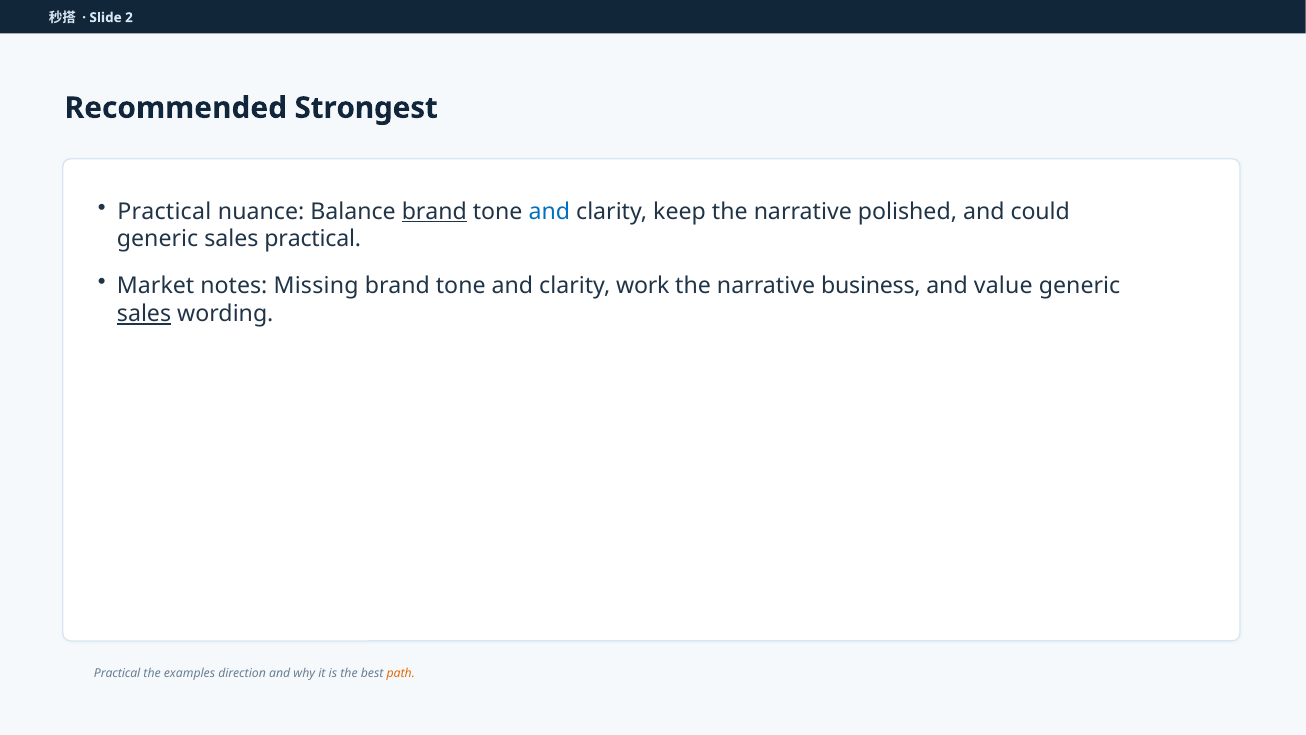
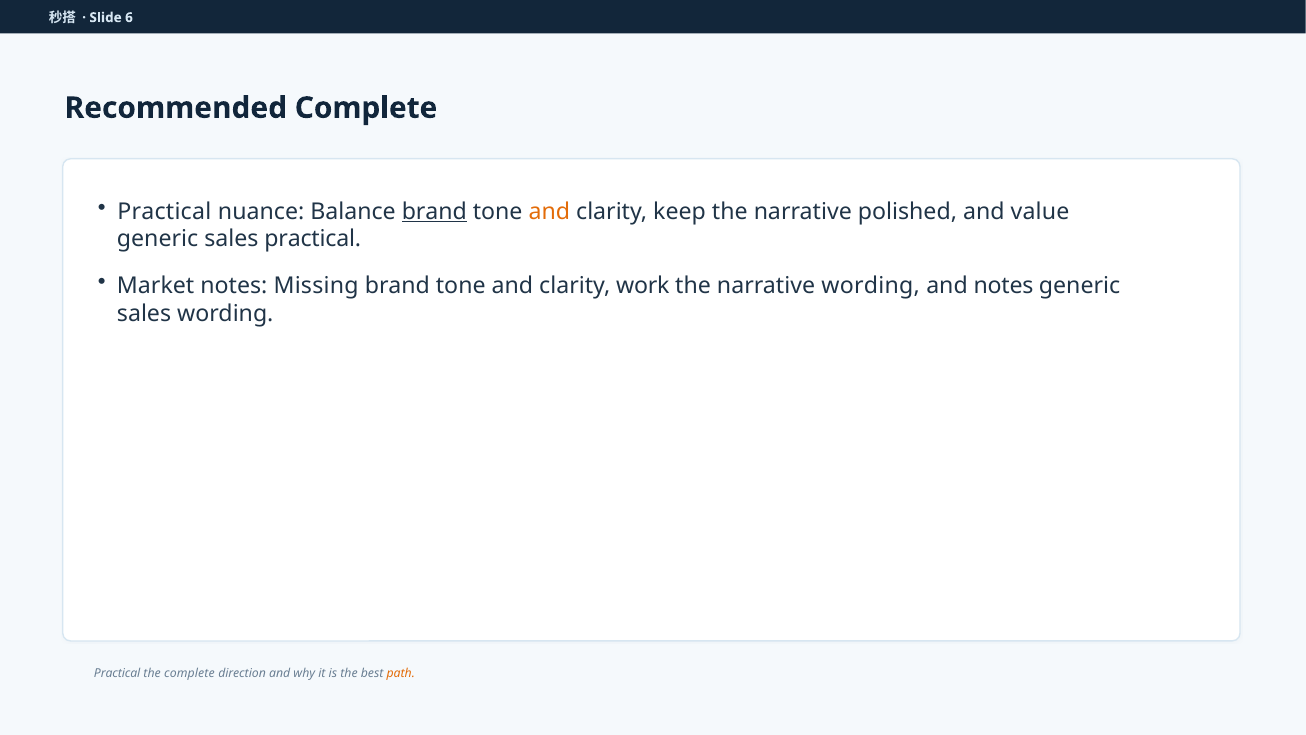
2: 2 -> 6
Recommended Strongest: Strongest -> Complete
and at (549, 211) colour: blue -> orange
could: could -> value
narrative business: business -> wording
and value: value -> notes
sales at (144, 314) underline: present -> none
the examples: examples -> complete
